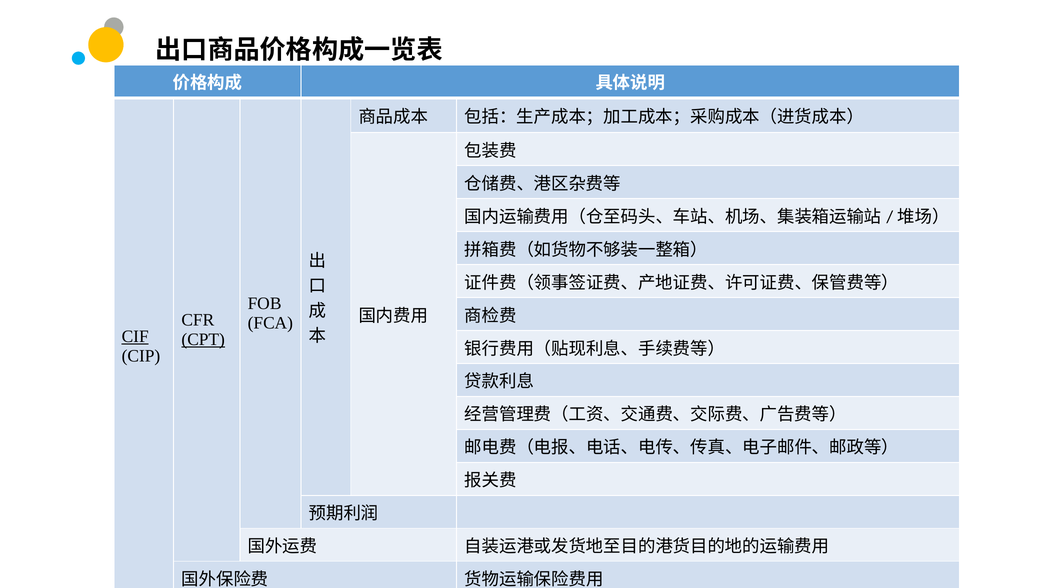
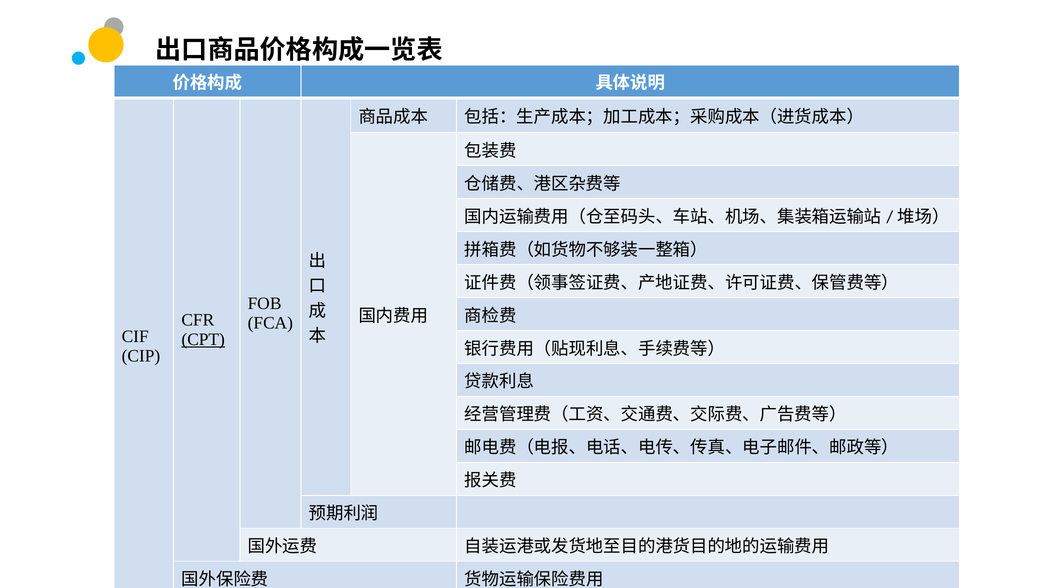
CIF underline: present -> none
